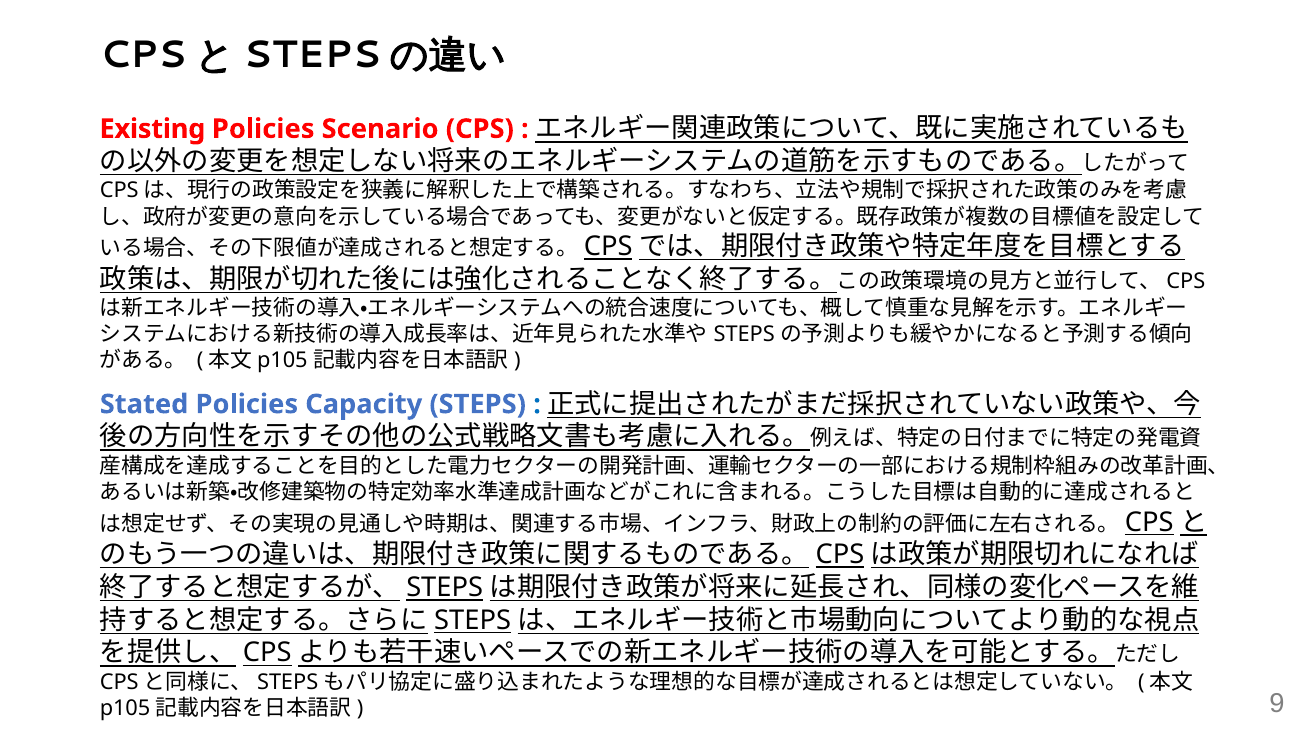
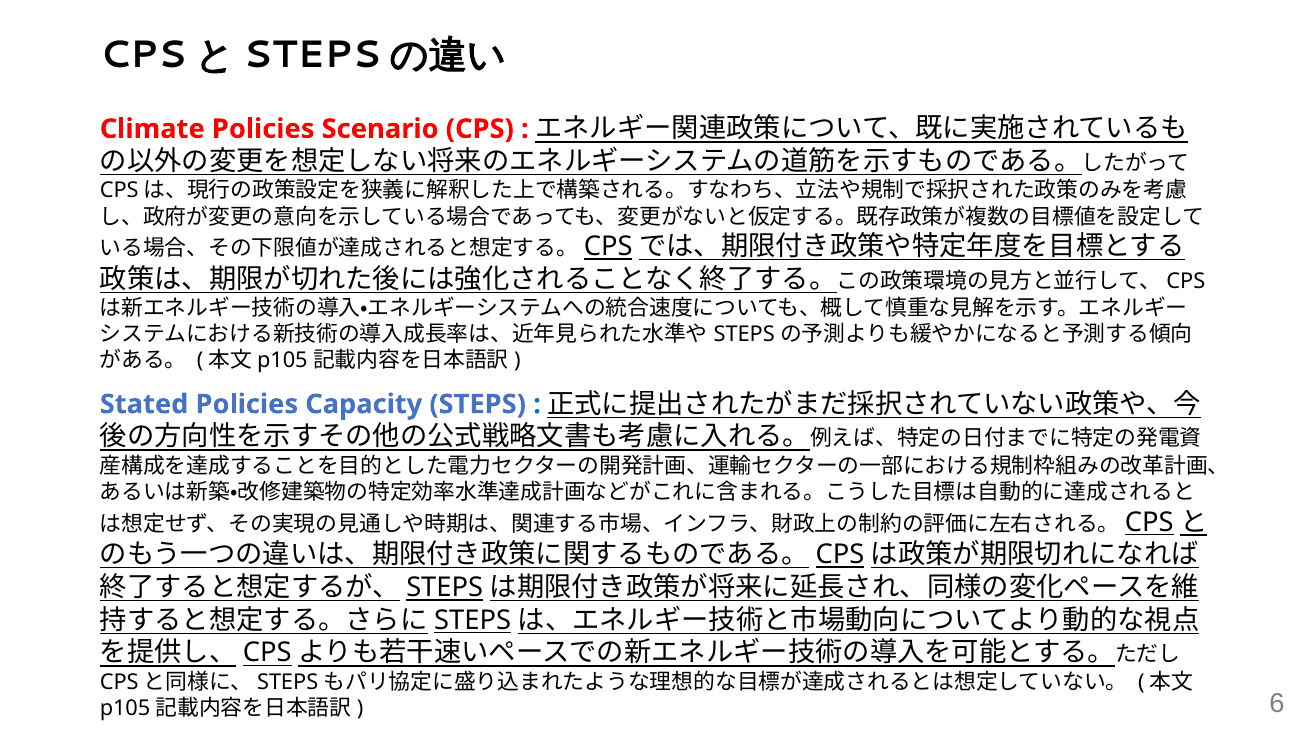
Existing: Existing -> Climate
9: 9 -> 6
